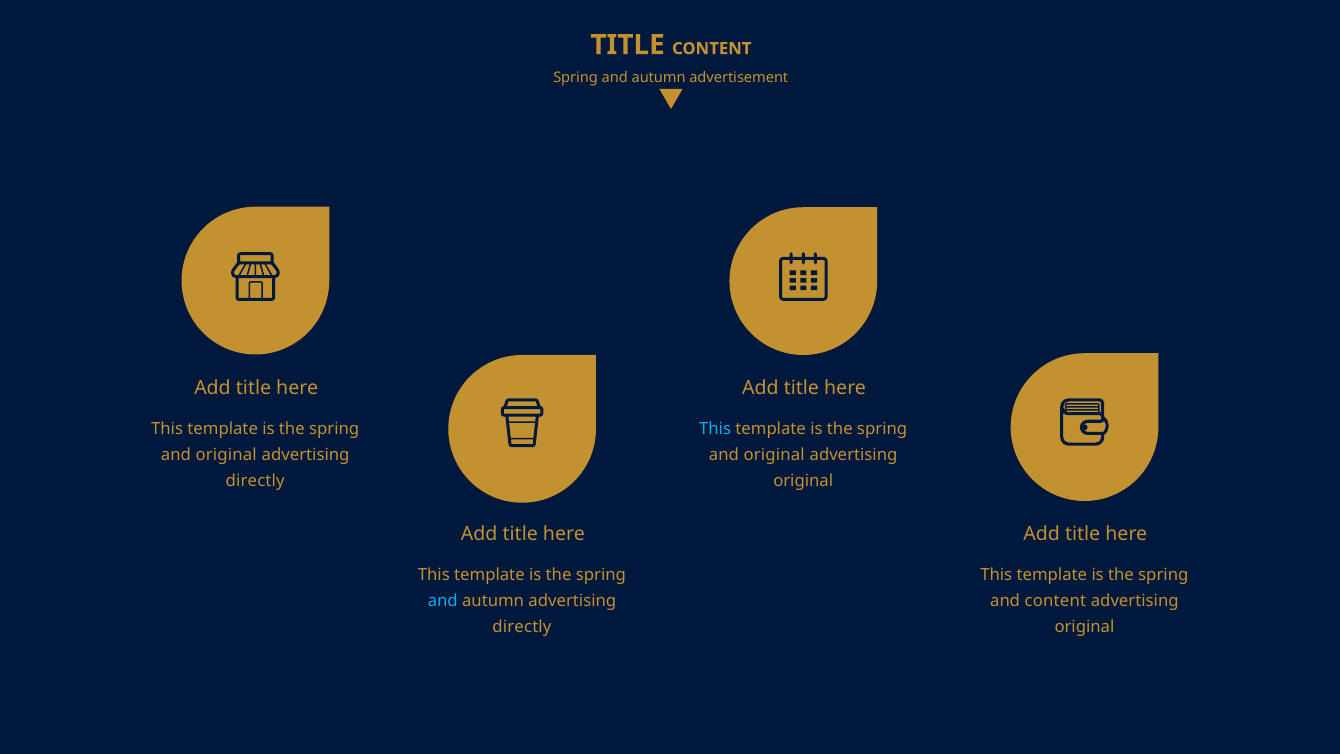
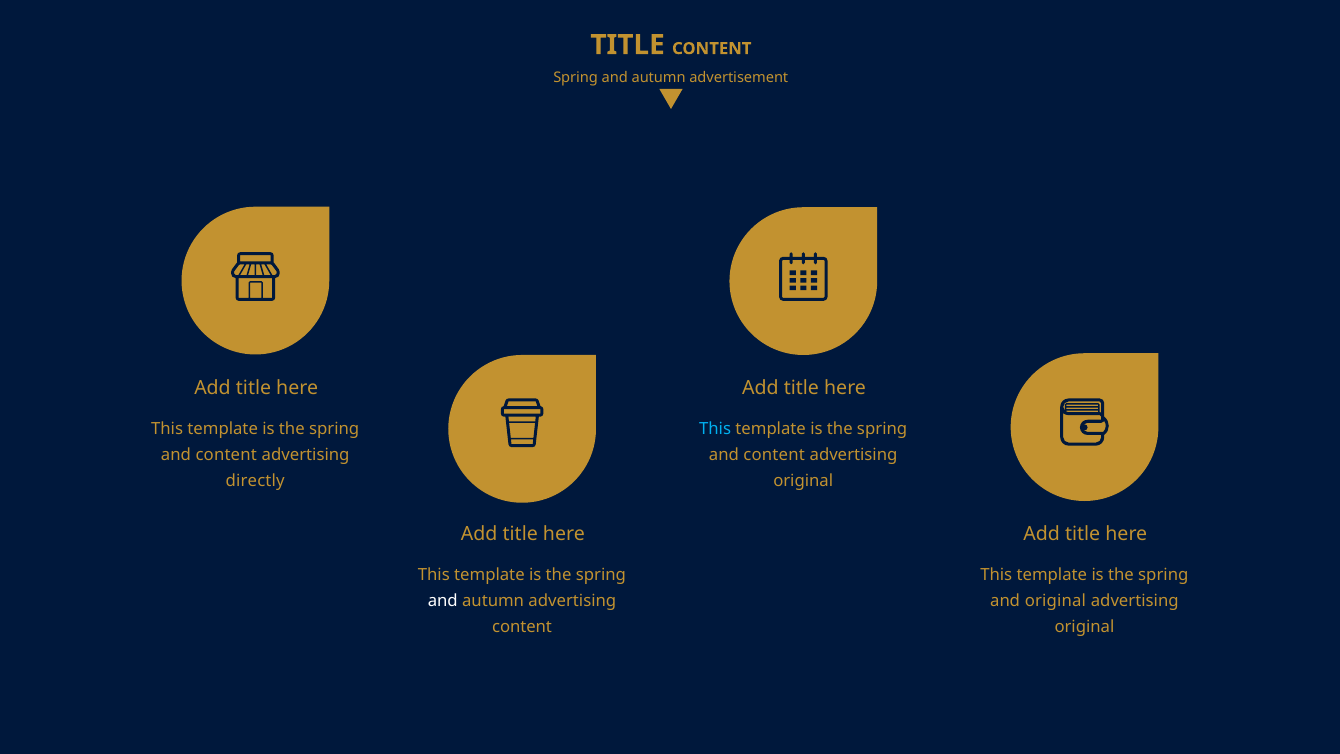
original at (226, 455): original -> content
original at (774, 455): original -> content
and at (443, 601) colour: light blue -> white
and content: content -> original
directly at (522, 627): directly -> content
